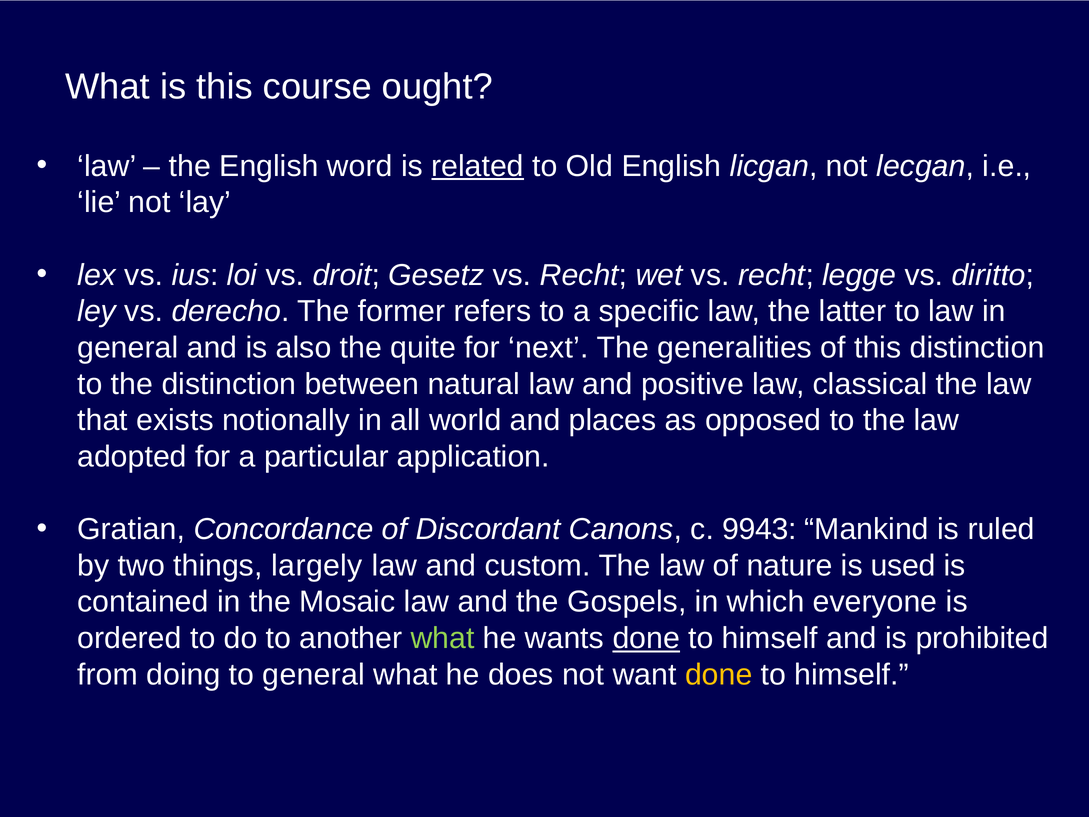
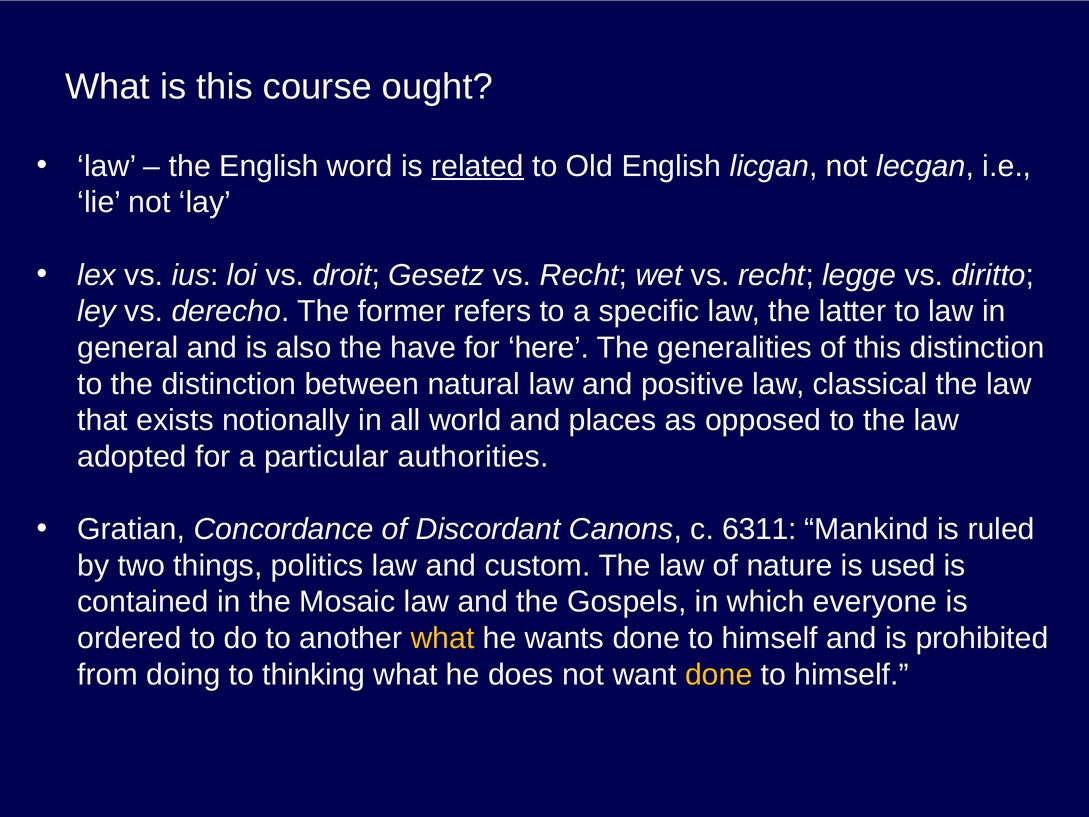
quite: quite -> have
next: next -> here
application: application -> authorities
9943: 9943 -> 6311
largely: largely -> politics
what at (442, 638) colour: light green -> yellow
done at (646, 638) underline: present -> none
to general: general -> thinking
